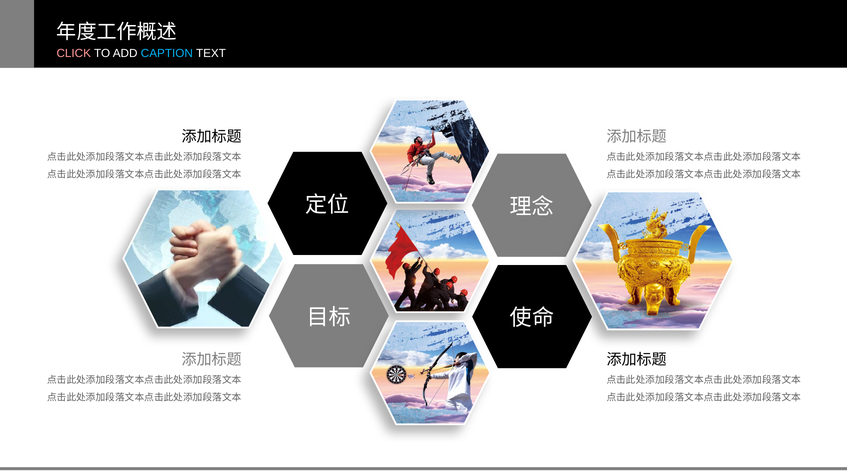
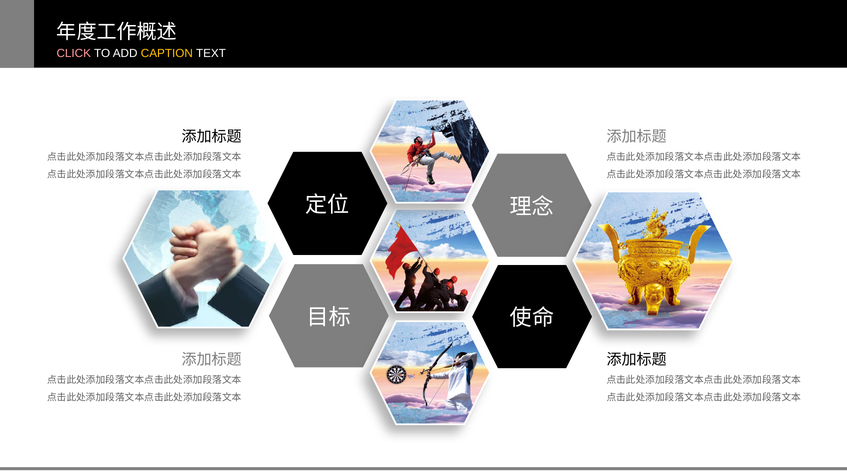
CAPTION colour: light blue -> yellow
